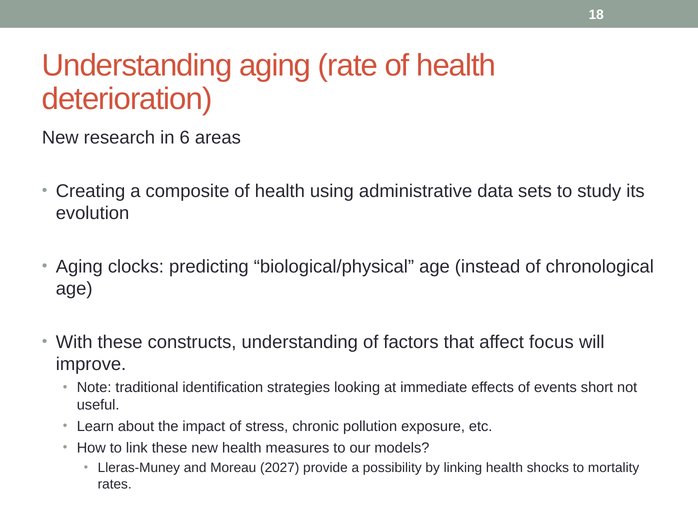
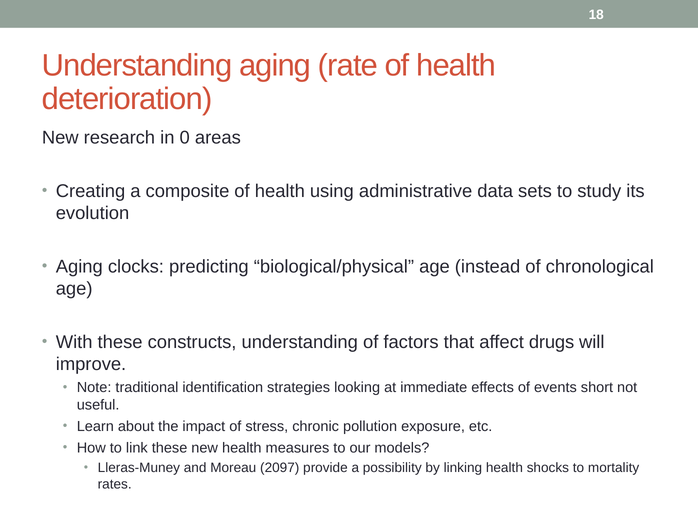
6: 6 -> 0
focus: focus -> drugs
2027: 2027 -> 2097
